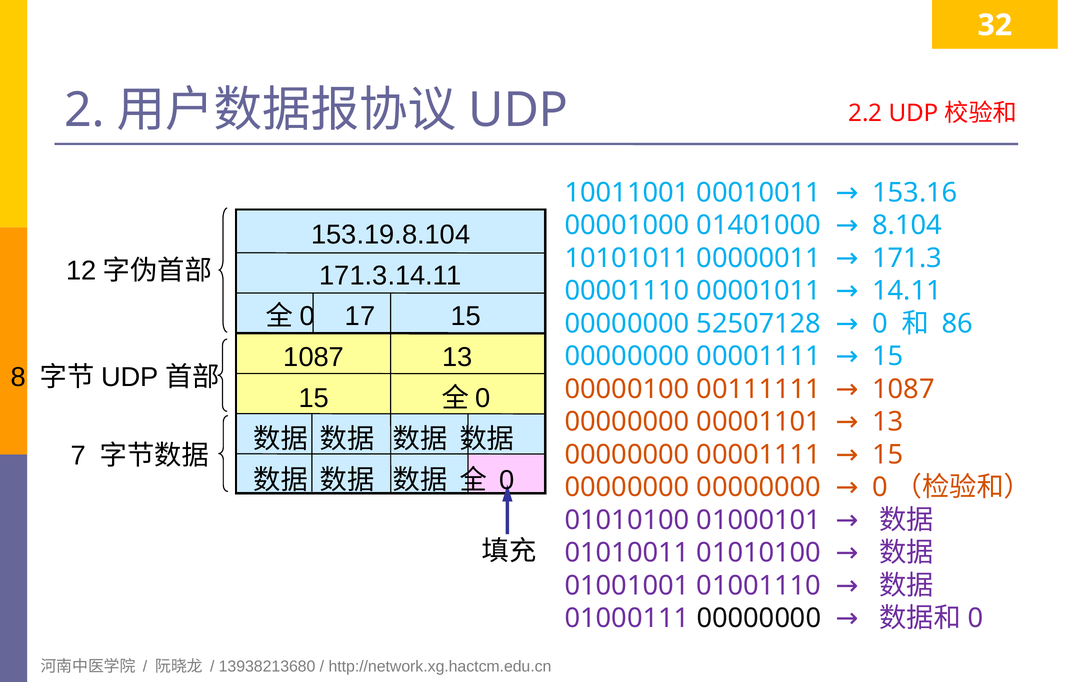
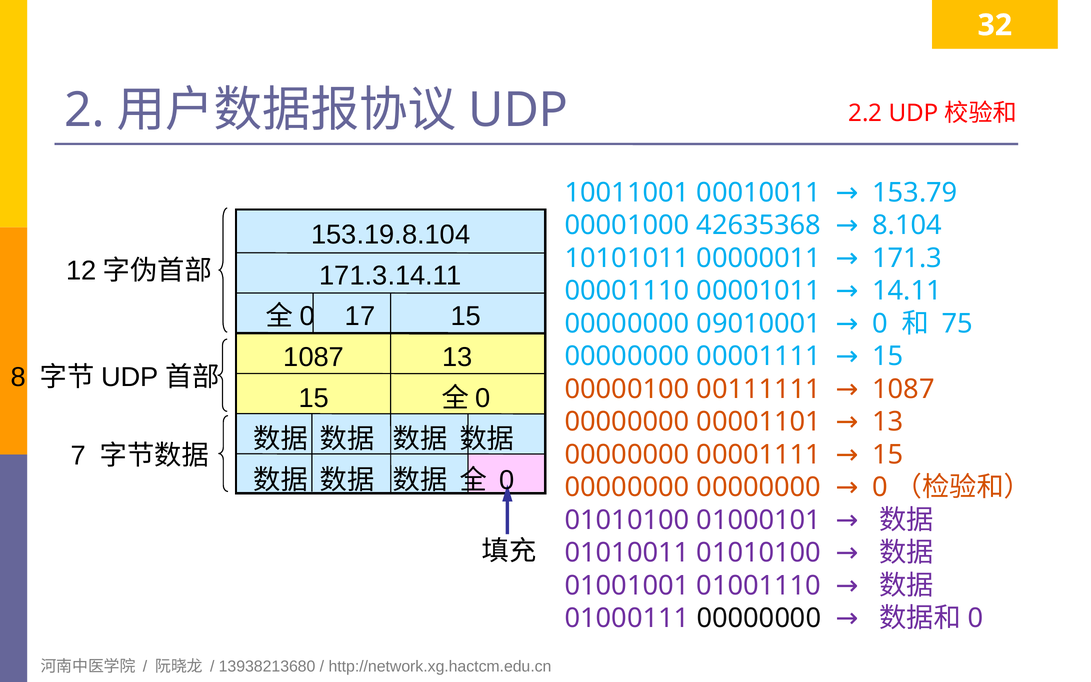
153.16: 153.16 -> 153.79
01401000: 01401000 -> 42635368
86: 86 -> 75
52507128: 52507128 -> 09010001
